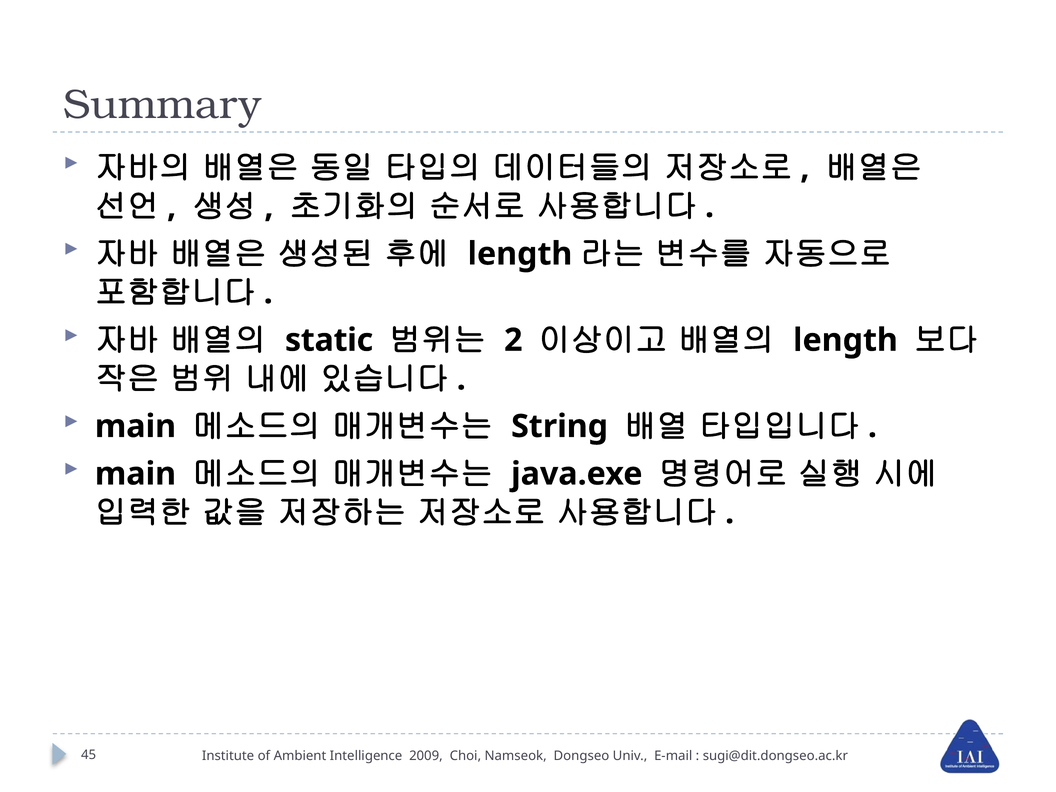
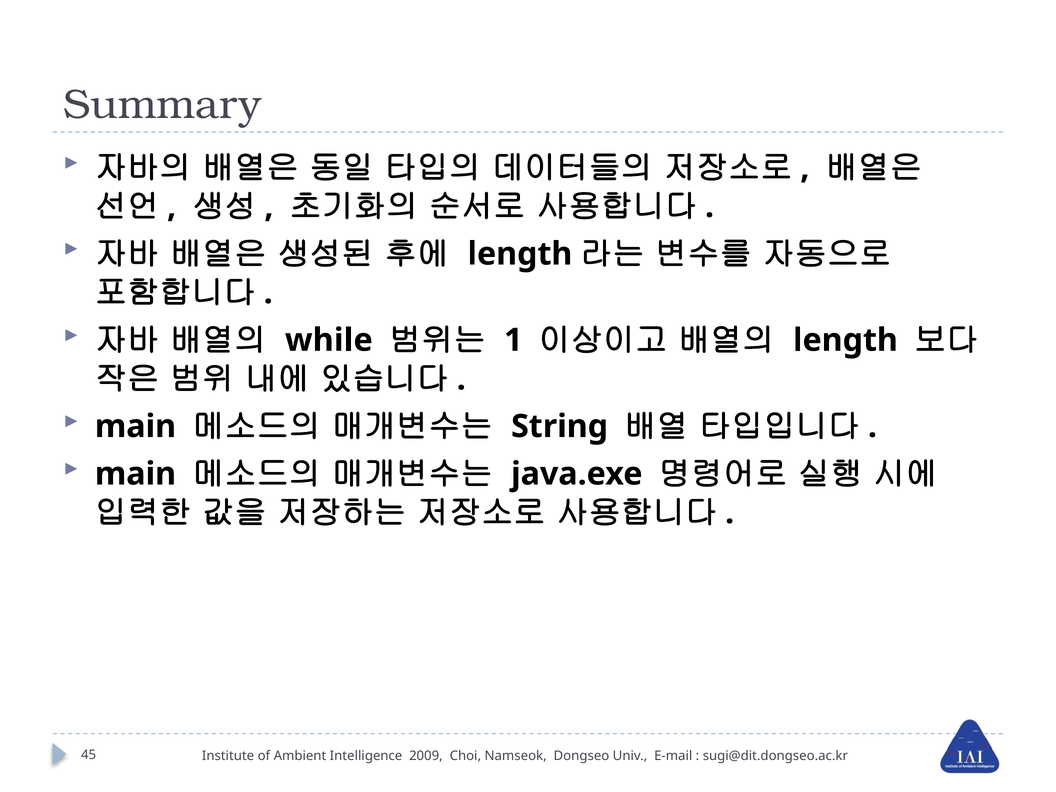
static: static -> while
2: 2 -> 1
